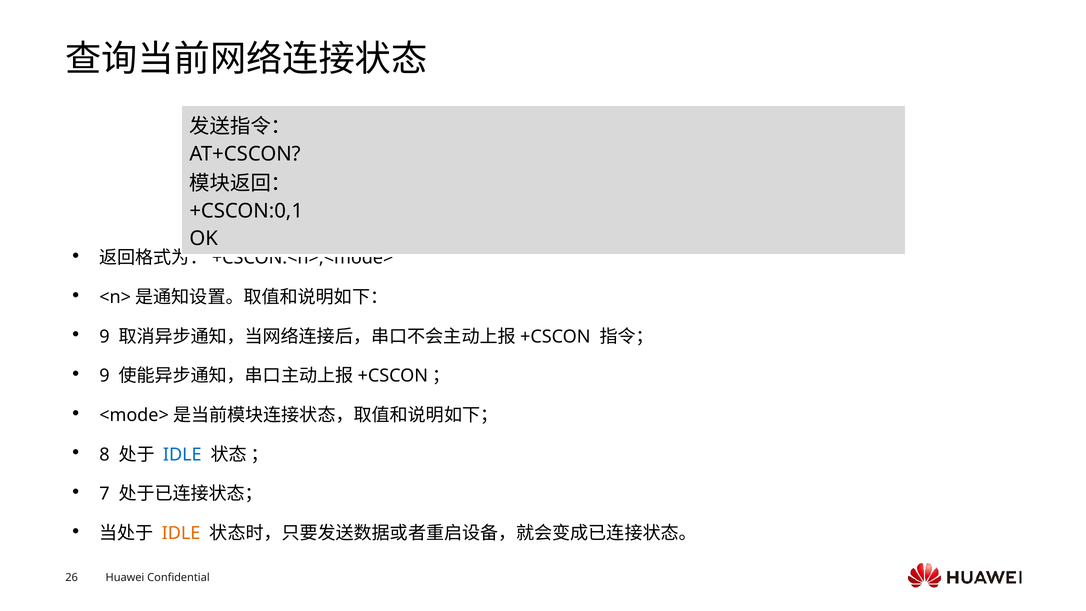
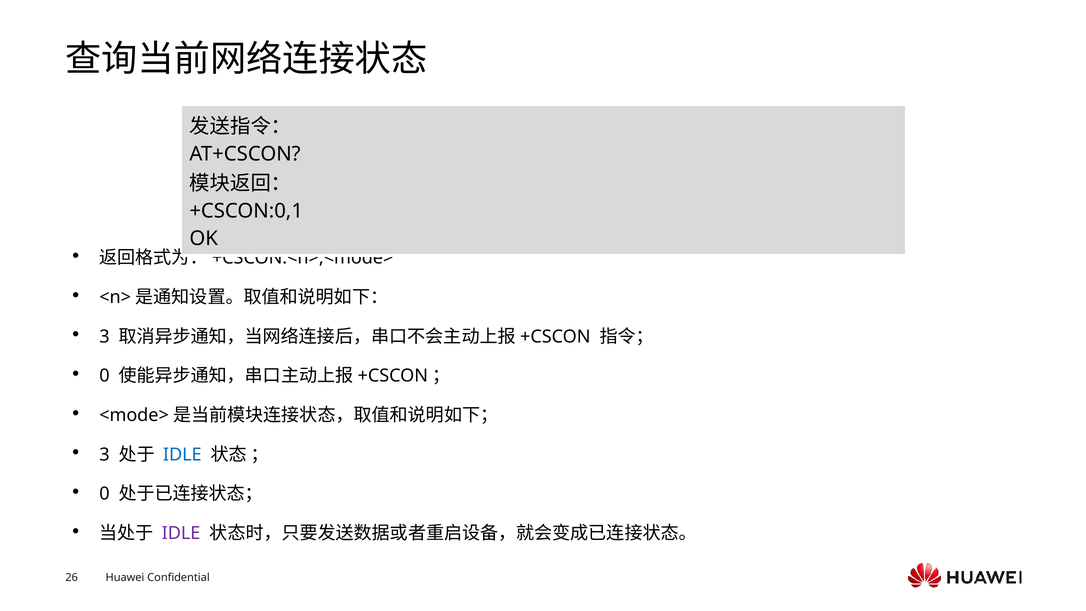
9 at (104, 337): 9 -> 3
9 at (104, 376): 9 -> 0
8 at (104, 454): 8 -> 3
7 at (104, 494): 7 -> 0
IDLE at (181, 533) colour: orange -> purple
